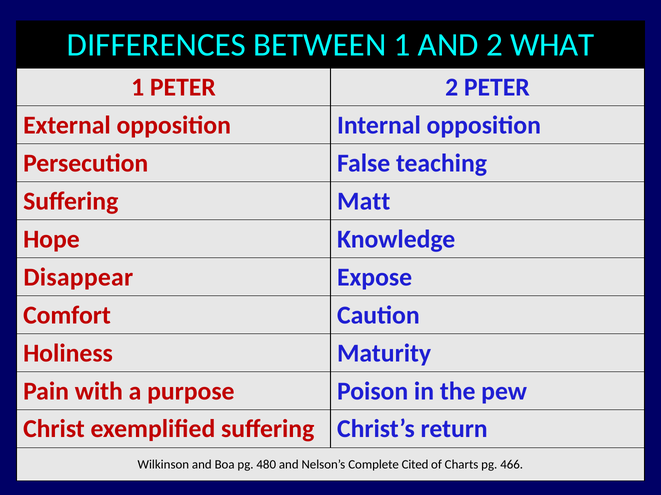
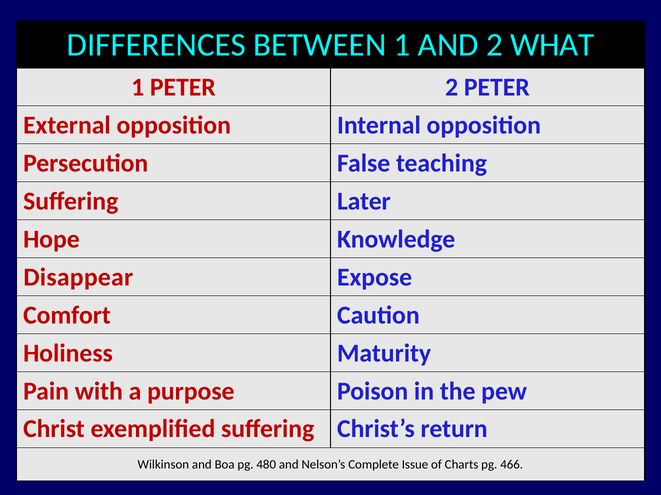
Matt: Matt -> Later
Cited: Cited -> Issue
